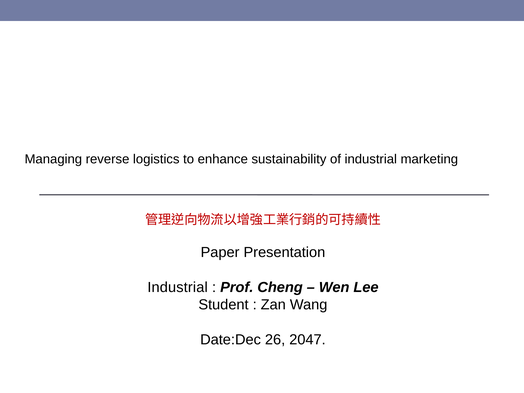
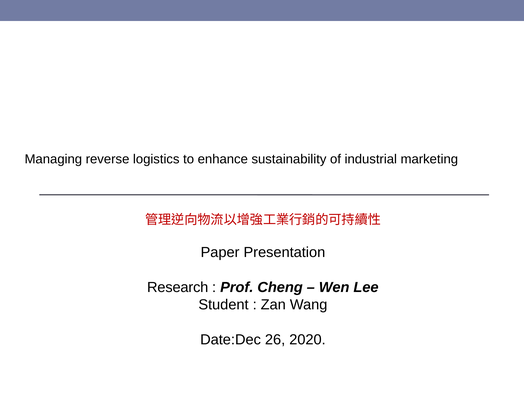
Industrial at (178, 287): Industrial -> Research
2047: 2047 -> 2020
